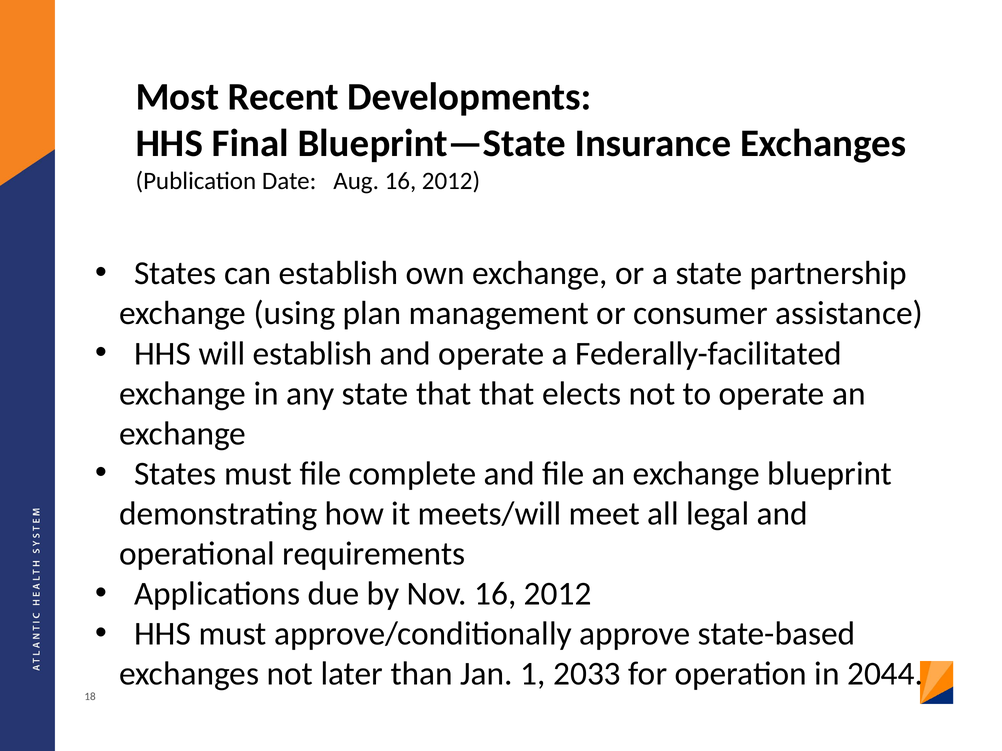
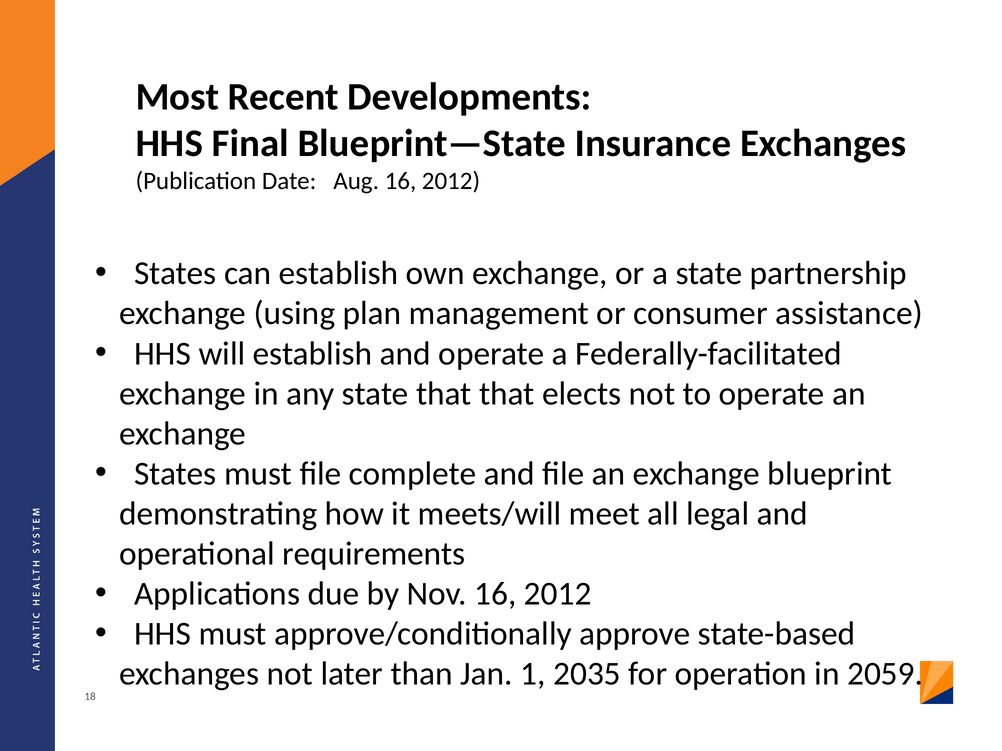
2033: 2033 -> 2035
2044: 2044 -> 2059
